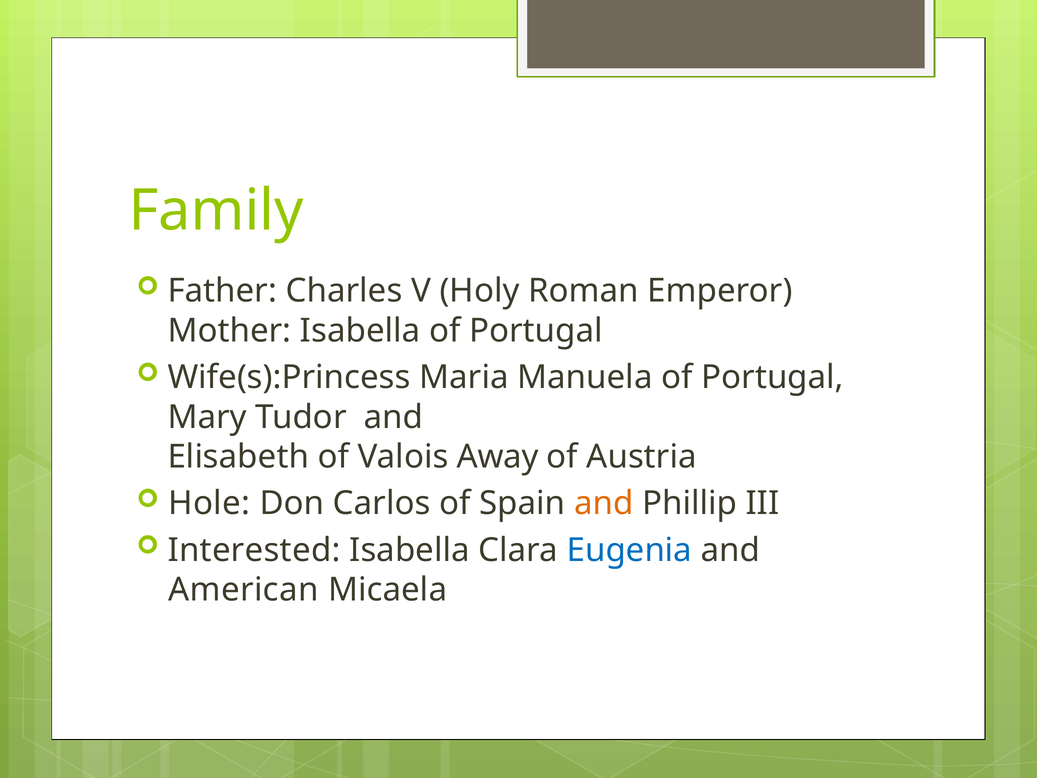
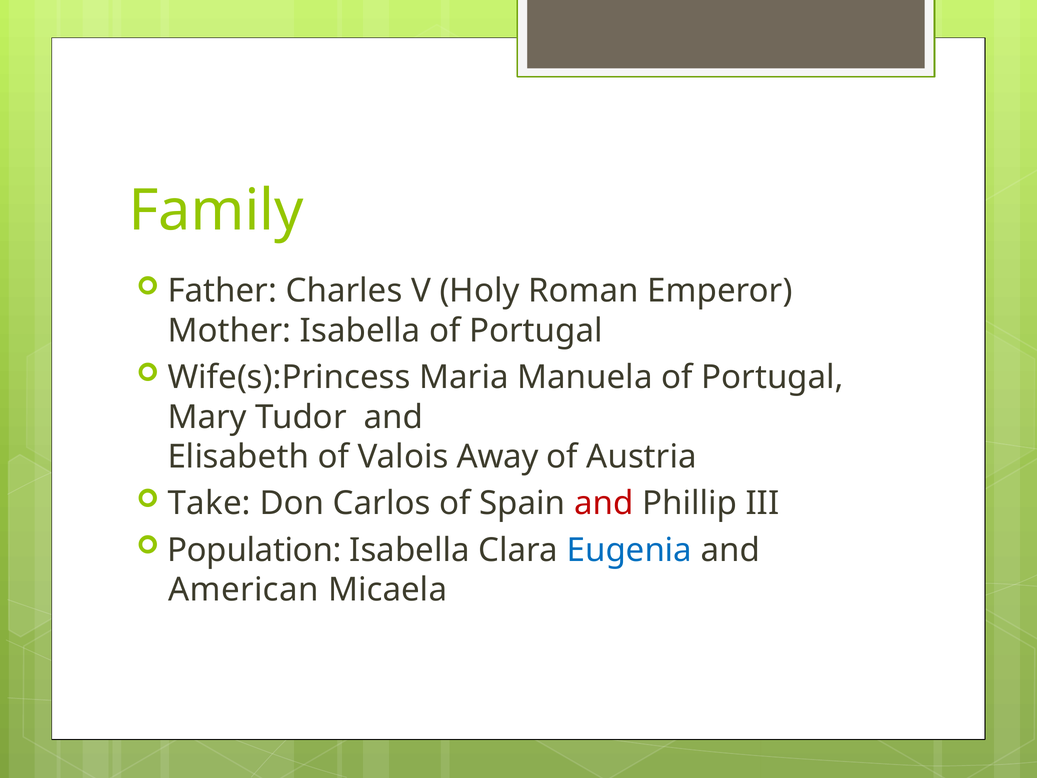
Hole: Hole -> Take
and at (604, 503) colour: orange -> red
Interested: Interested -> Population
